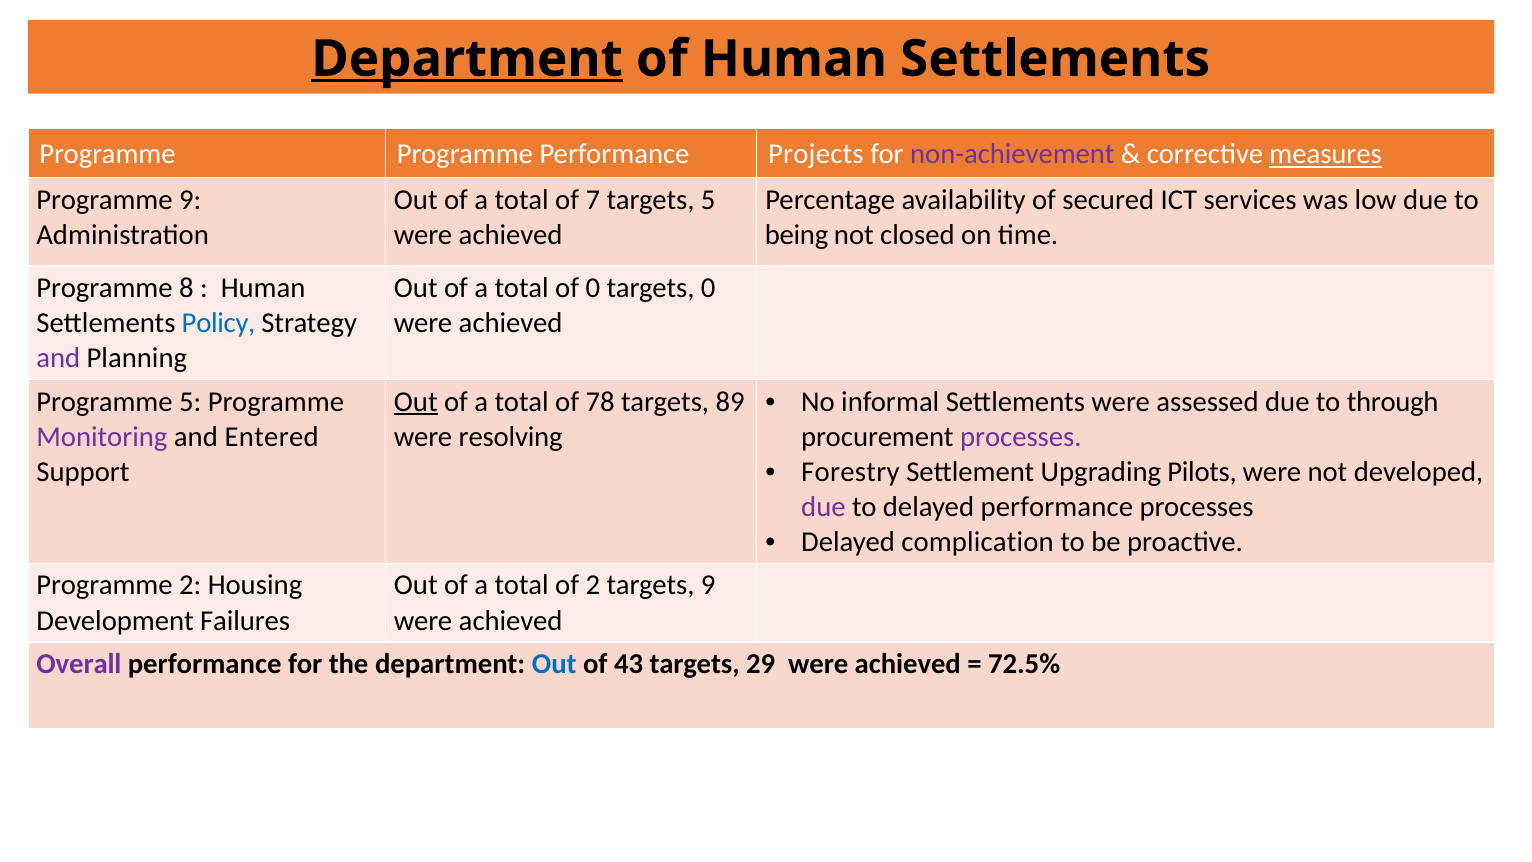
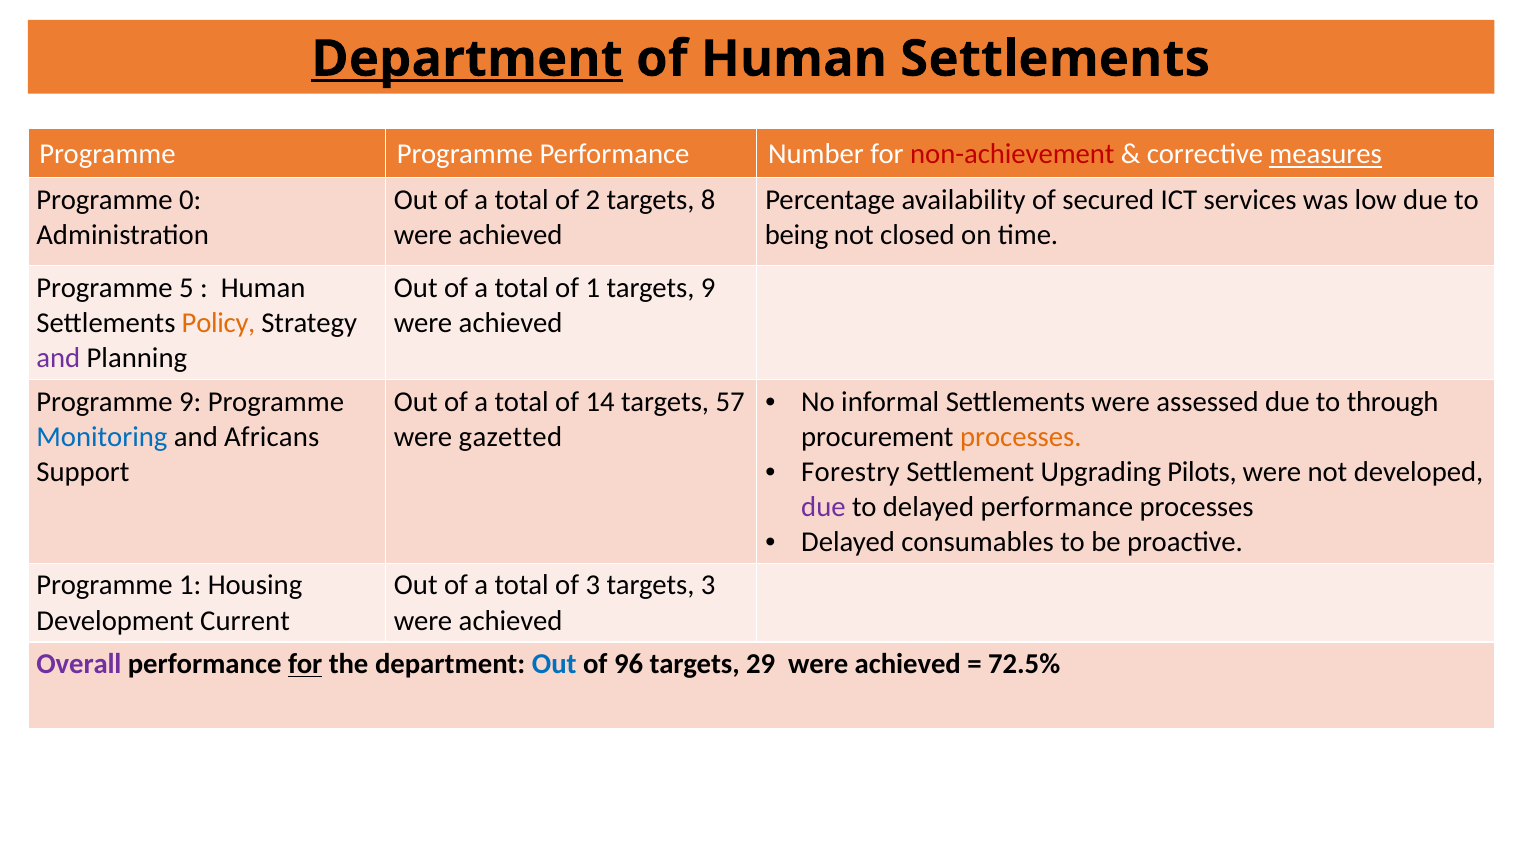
Projects: Projects -> Number
non-achievement colour: purple -> red
Programme 9: 9 -> 0
7: 7 -> 2
targets 5: 5 -> 8
8: 8 -> 5
of 0: 0 -> 1
targets 0: 0 -> 9
Policy colour: blue -> orange
Programme 5: 5 -> 9
Out at (416, 401) underline: present -> none
78: 78 -> 14
89: 89 -> 57
Monitoring colour: purple -> blue
Entered: Entered -> Africans
resolving: resolving -> gazetted
processes at (1021, 436) colour: purple -> orange
complication: complication -> consumables
Programme 2: 2 -> 1
of 2: 2 -> 3
targets 9: 9 -> 3
Failures: Failures -> Current
for at (305, 664) underline: none -> present
43: 43 -> 96
